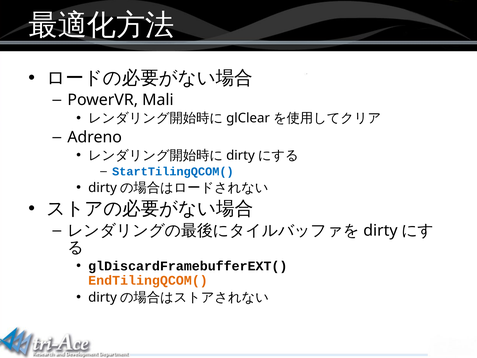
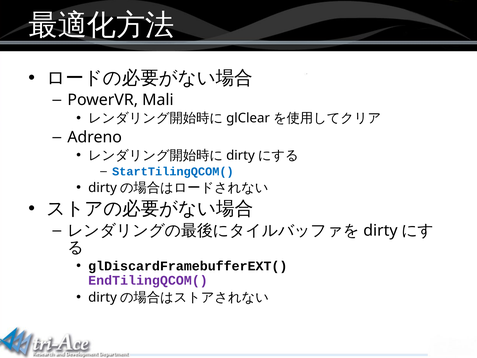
EndTilingQCOM( colour: orange -> purple
